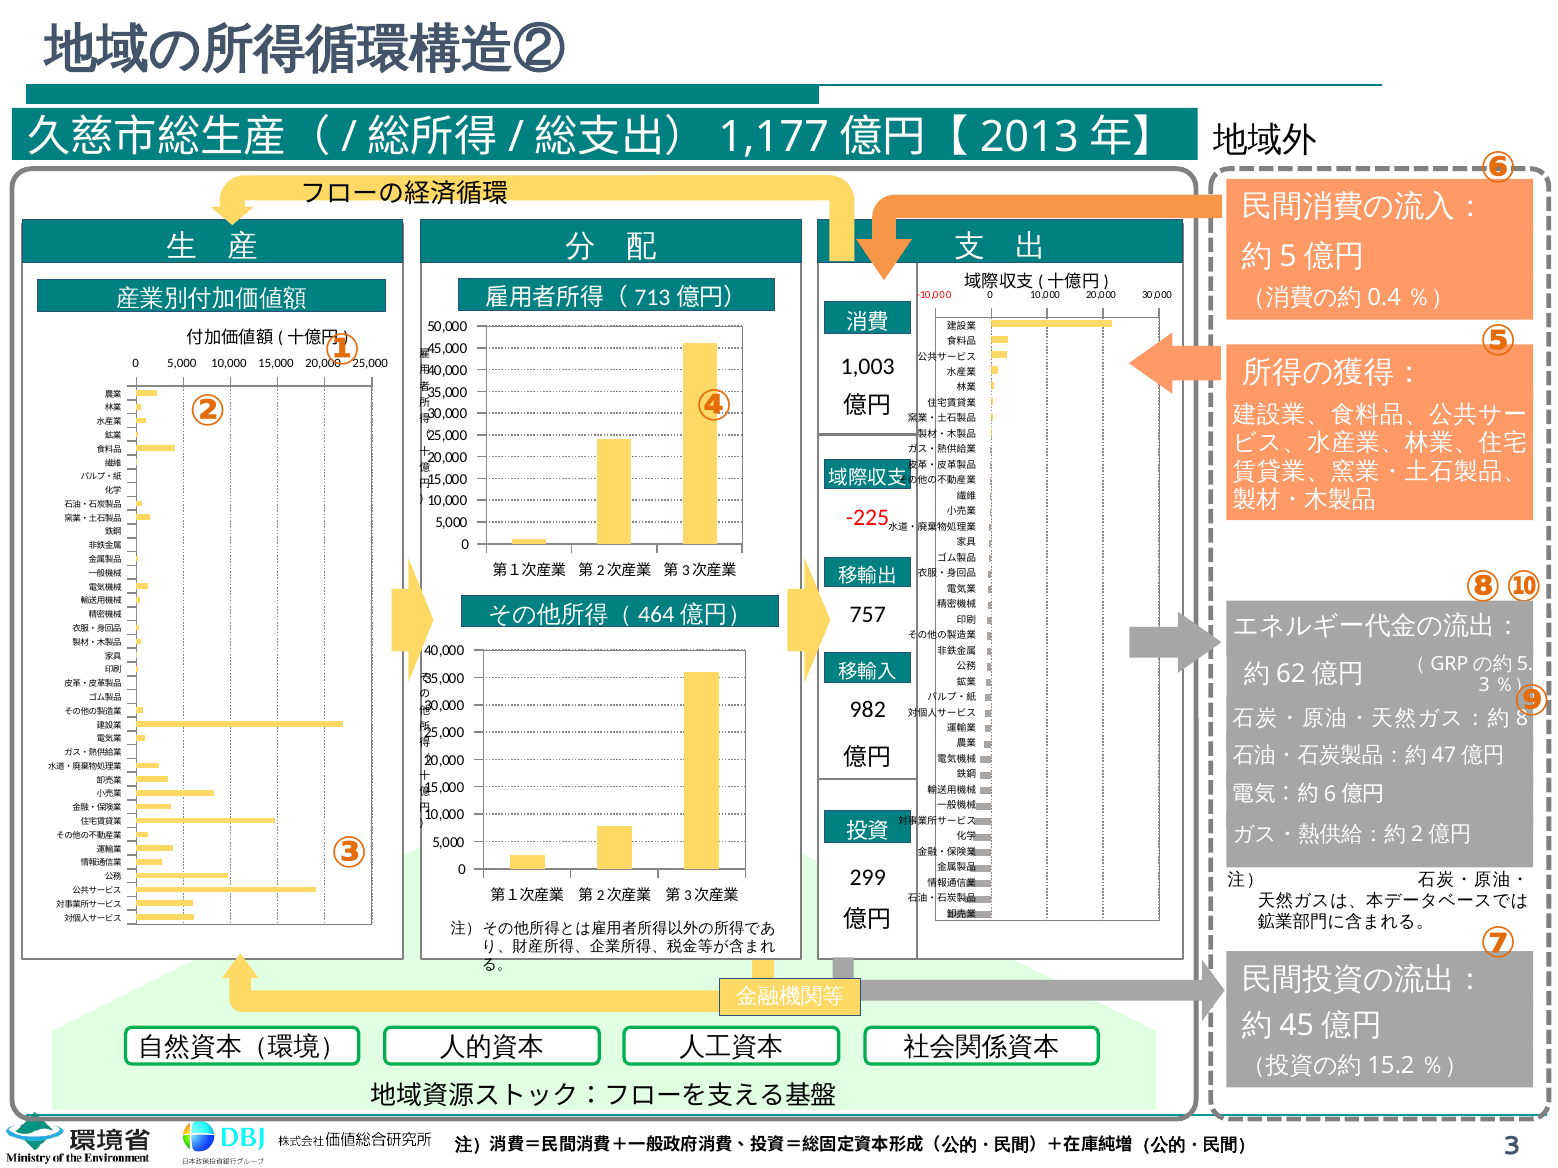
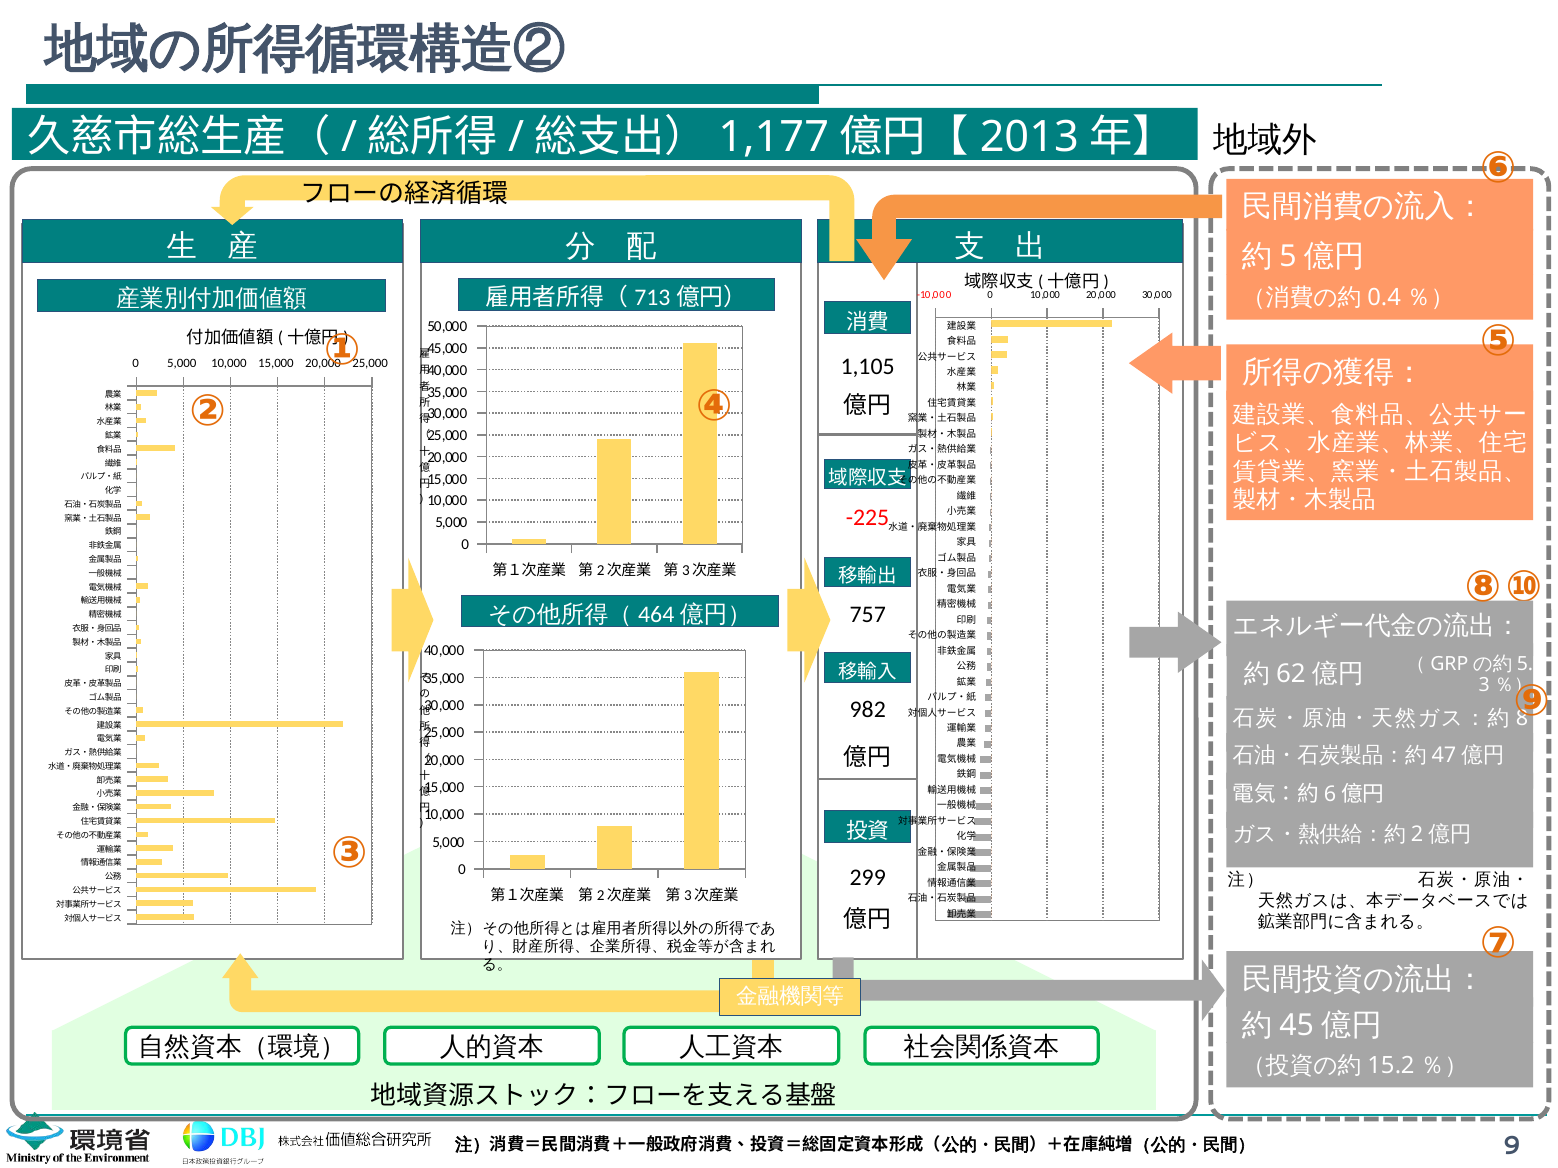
1,003: 1,003 -> 1,105
3: 3 -> 9
